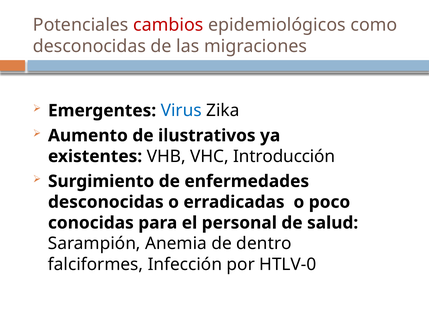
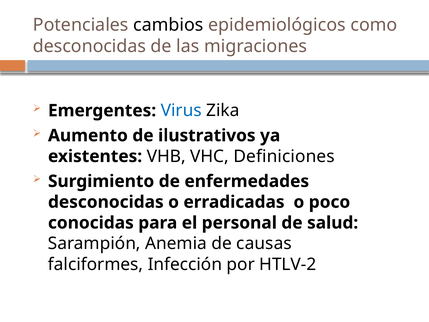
cambios colour: red -> black
Introducción: Introducción -> Definiciones
dentro: dentro -> causas
HTLV-0: HTLV-0 -> HTLV-2
